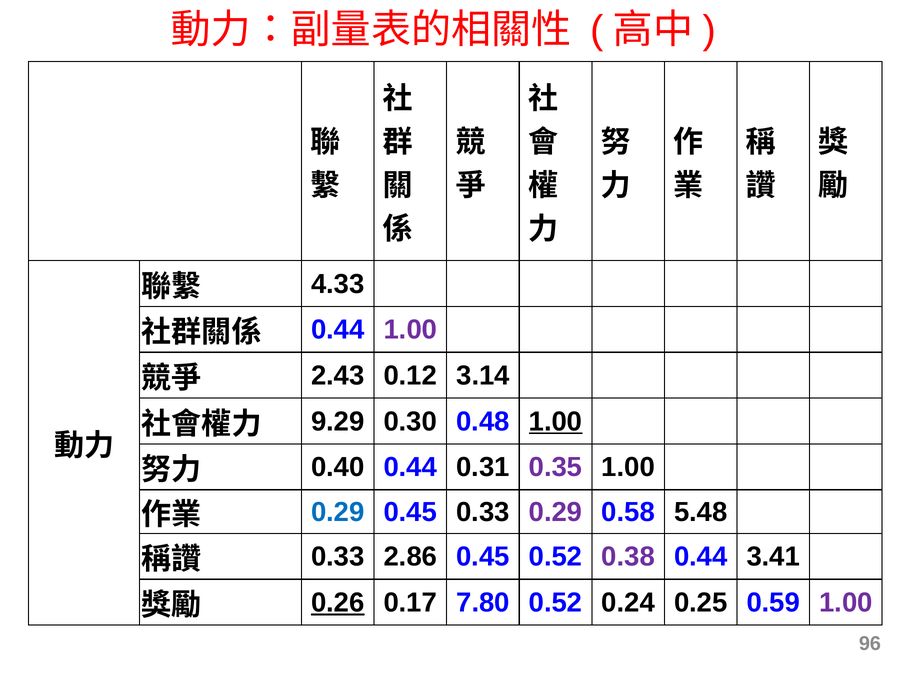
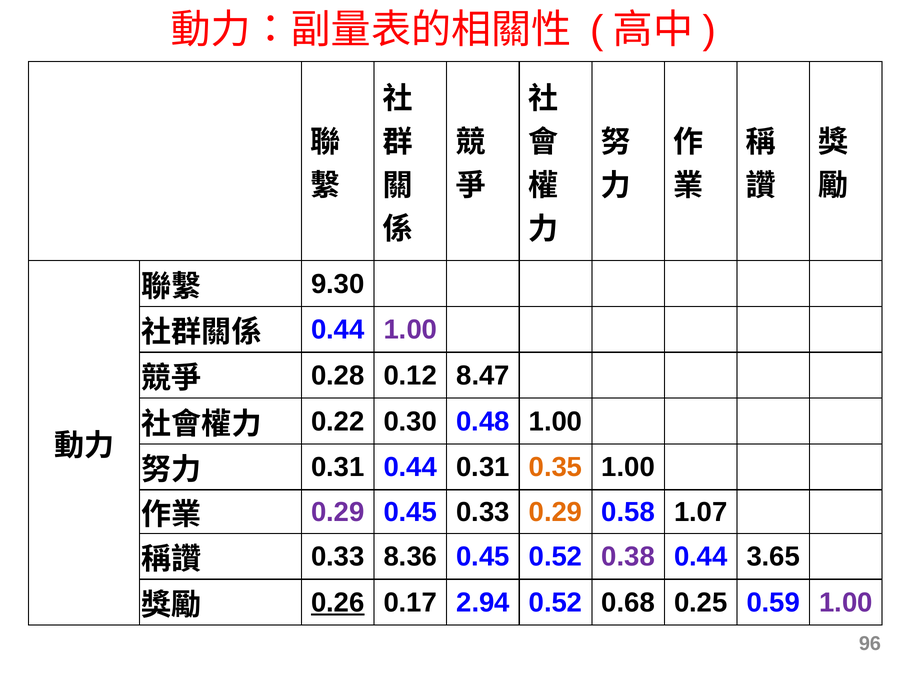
4.33: 4.33 -> 9.30
2.43: 2.43 -> 0.28
3.14: 3.14 -> 8.47
9.29: 9.29 -> 0.22
1.00 at (556, 421) underline: present -> none
0.40 at (338, 467): 0.40 -> 0.31
0.35 colour: purple -> orange
0.29 at (338, 512) colour: blue -> purple
0.29 at (556, 512) colour: purple -> orange
5.48: 5.48 -> 1.07
2.86: 2.86 -> 8.36
3.41: 3.41 -> 3.65
7.80: 7.80 -> 2.94
0.24: 0.24 -> 0.68
